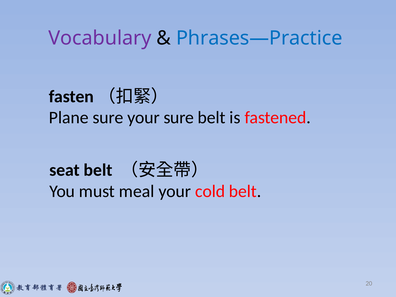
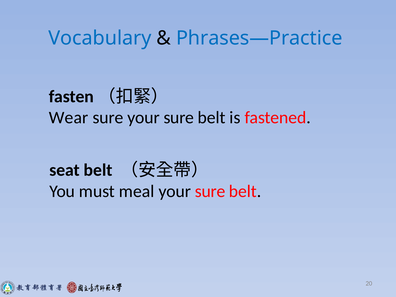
Vocabulary colour: purple -> blue
Plane: Plane -> Wear
cold at (210, 191): cold -> sure
